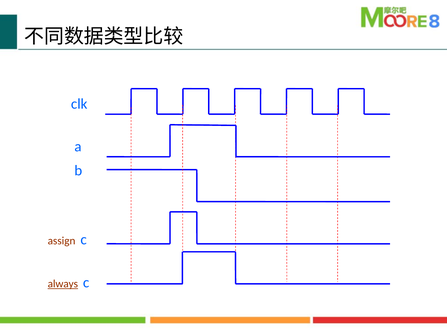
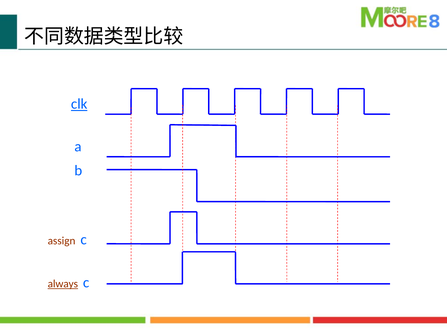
clk underline: none -> present
